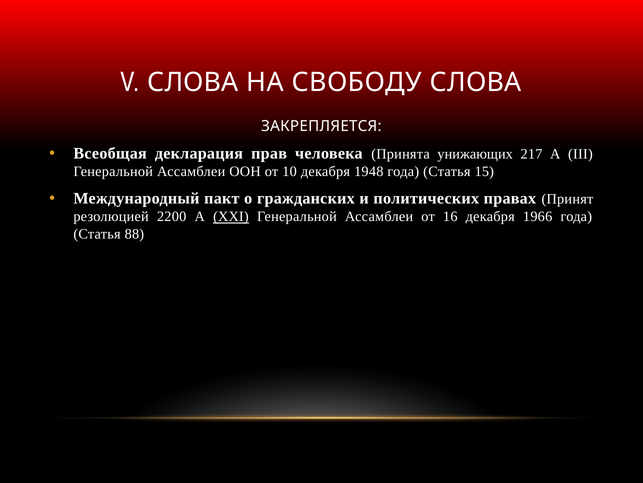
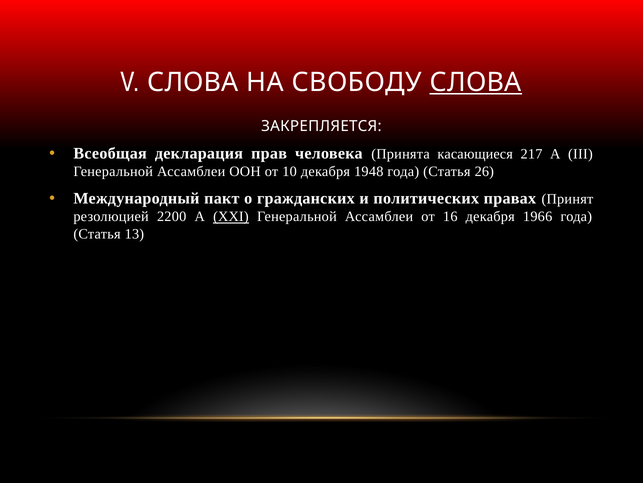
СЛОВА at (476, 82) underline: none -> present
унижающих: унижающих -> касающиеся
15: 15 -> 26
88: 88 -> 13
